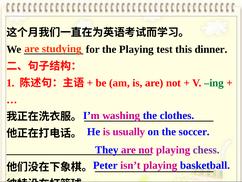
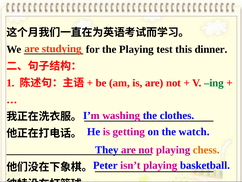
usually: usually -> getting
soccer: soccer -> watch
chess colour: purple -> orange
